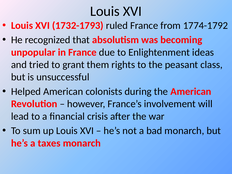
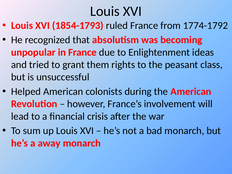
1732-1793: 1732-1793 -> 1854-1793
taxes: taxes -> away
